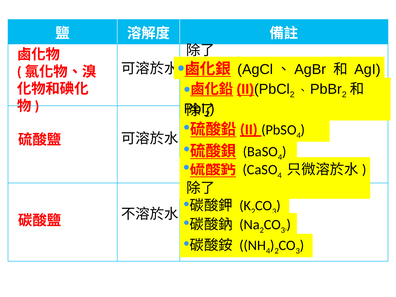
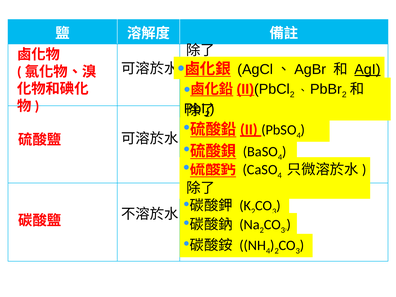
AgI underline: none -> present
